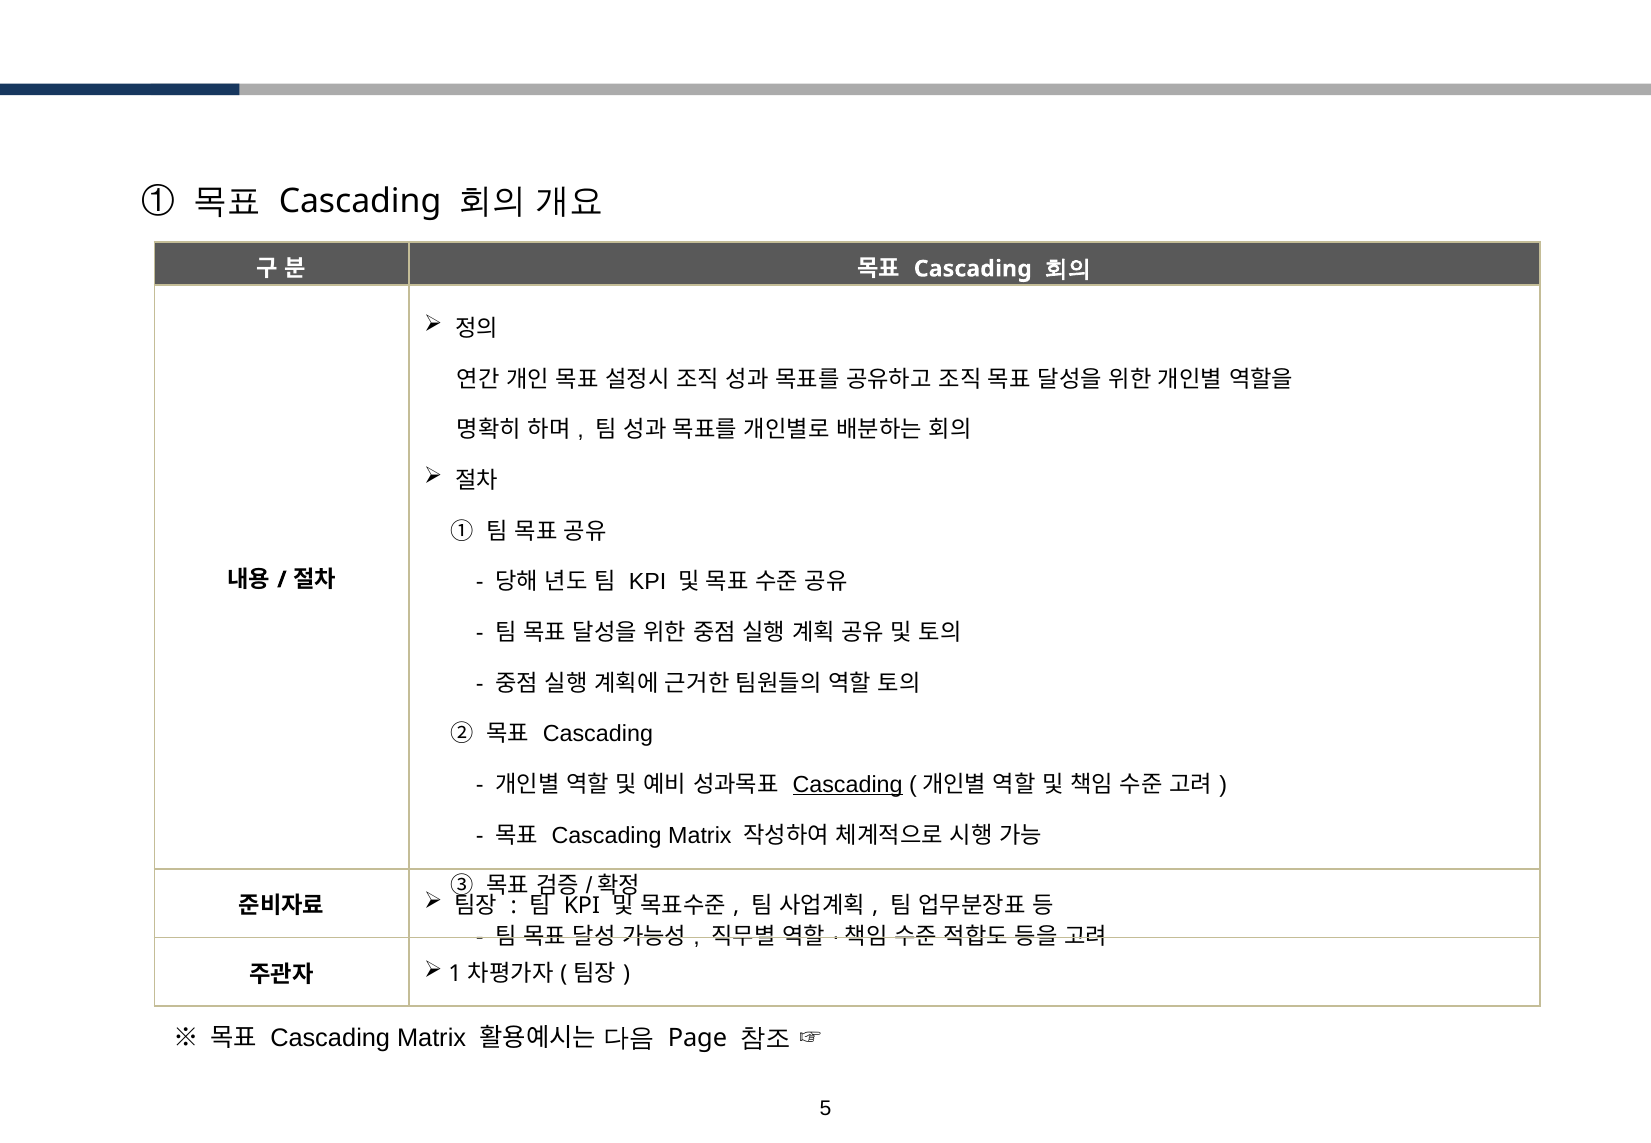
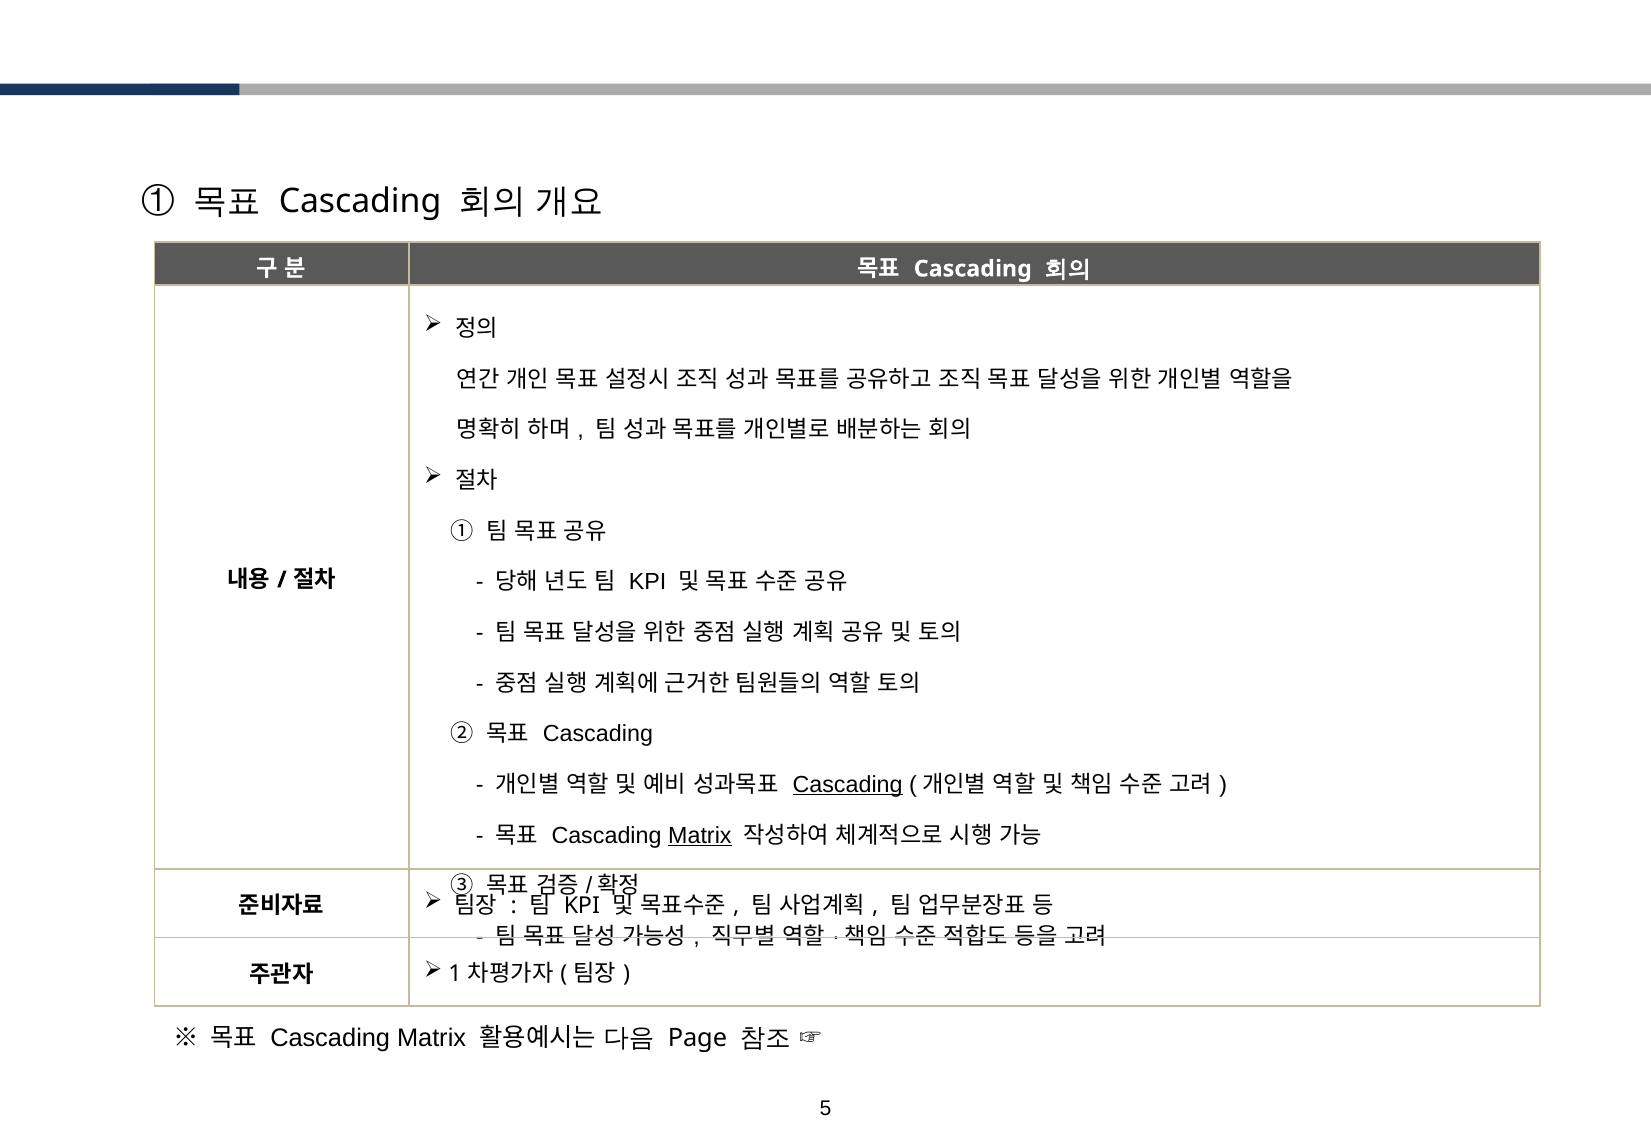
Matrix at (700, 835) underline: none -> present
